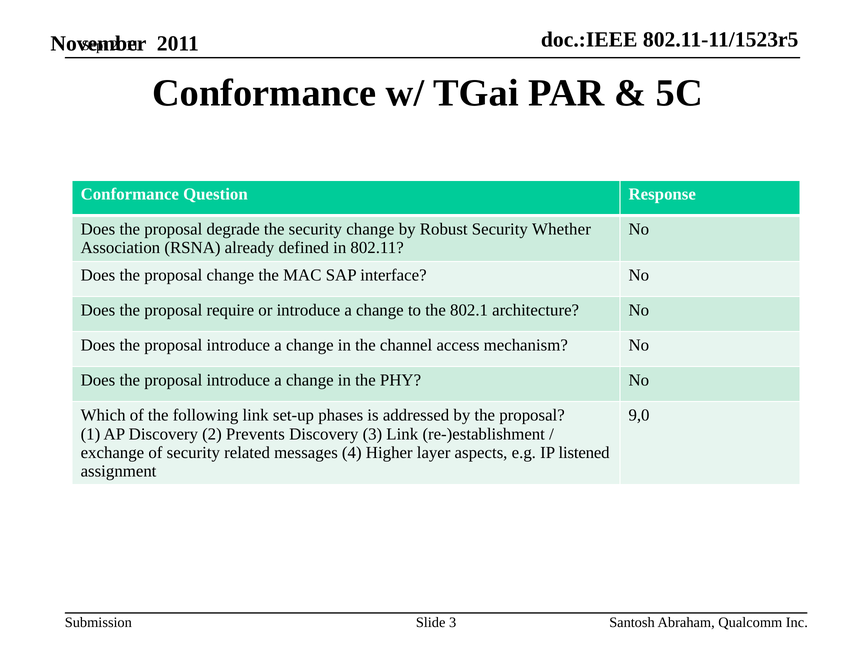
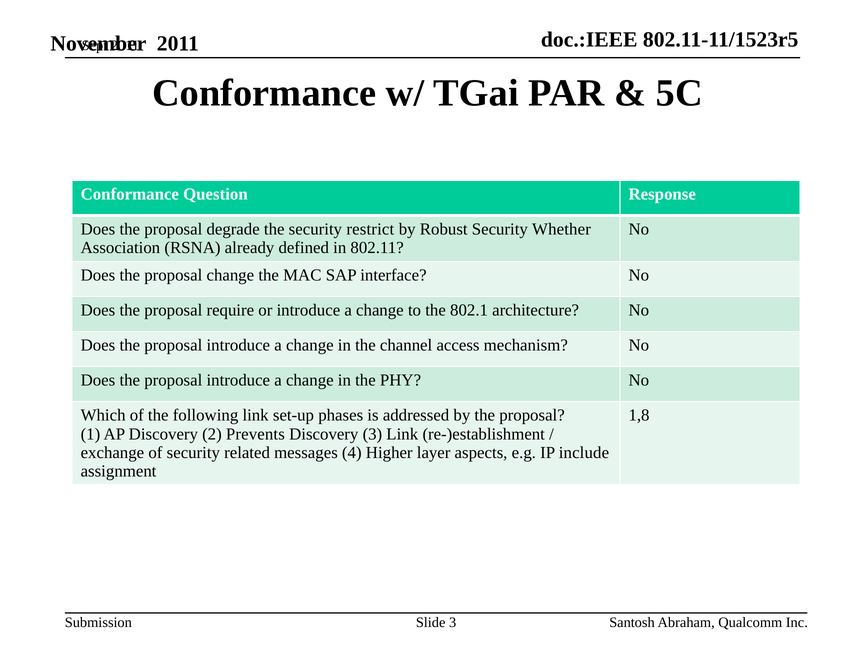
security change: change -> restrict
9,0: 9,0 -> 1,8
listened: listened -> include
